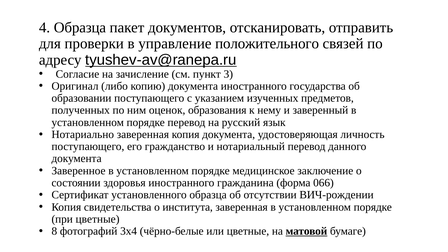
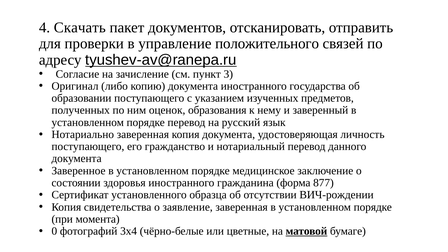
4 Образца: Образца -> Скачать
066: 066 -> 877
института: института -> заявление
при цветные: цветные -> момента
8: 8 -> 0
